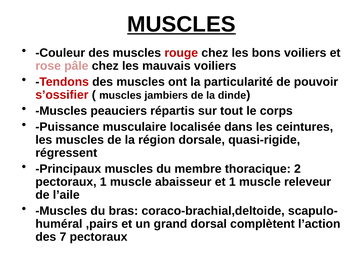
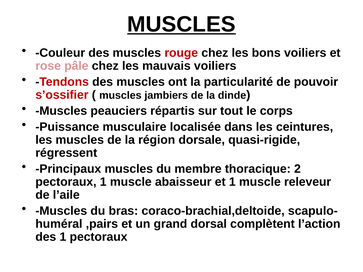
des 7: 7 -> 1
